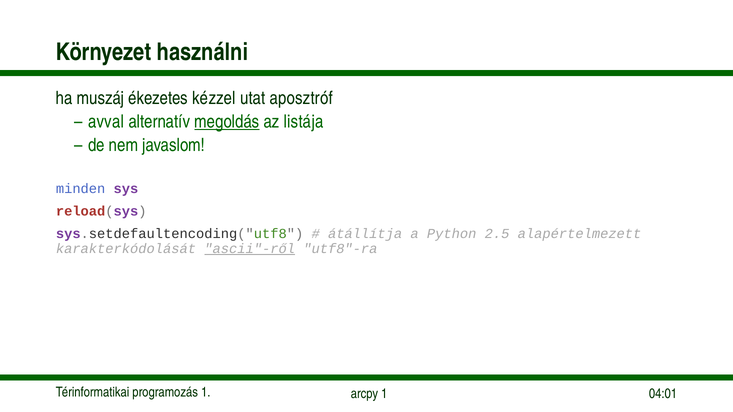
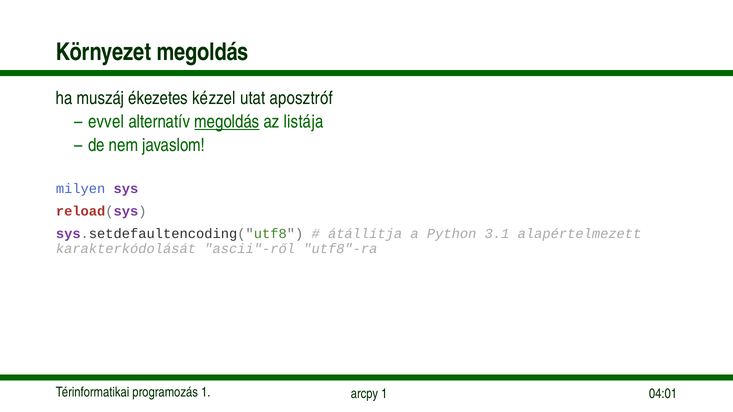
Környezet használni: használni -> megoldás
avval: avval -> evvel
minden: minden -> milyen
2.5: 2.5 -> 3.1
ascii"-ről underline: present -> none
